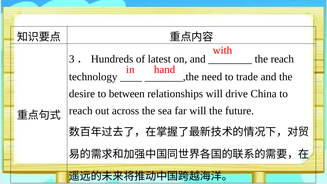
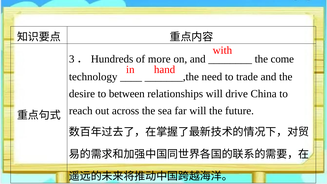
latest: latest -> more
the reach: reach -> come
